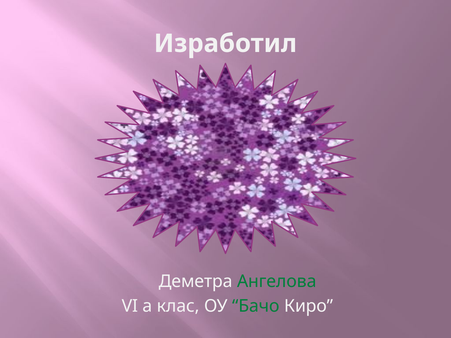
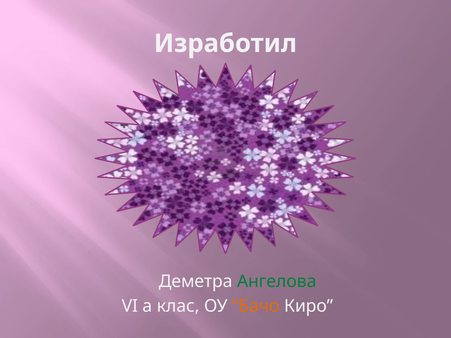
Бачо colour: green -> orange
